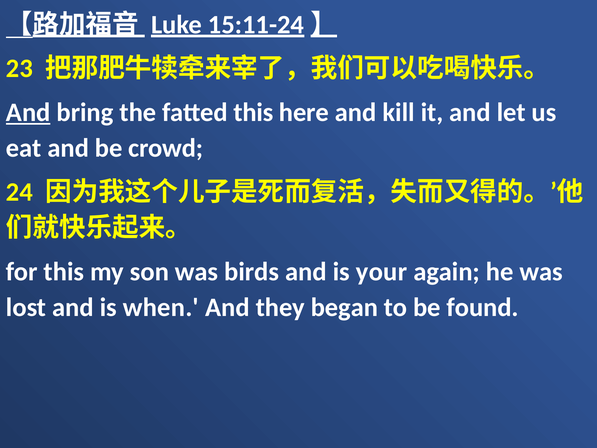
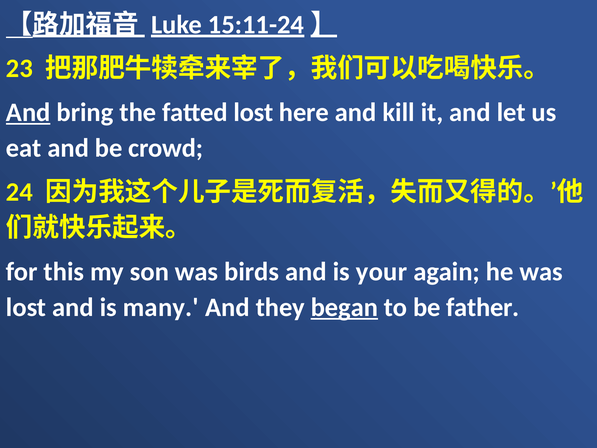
fatted this: this -> lost
when: when -> many
began underline: none -> present
found: found -> father
